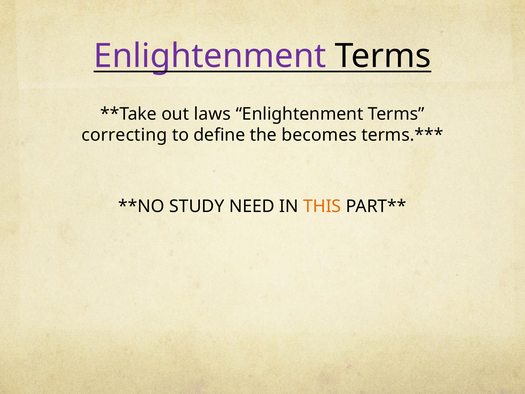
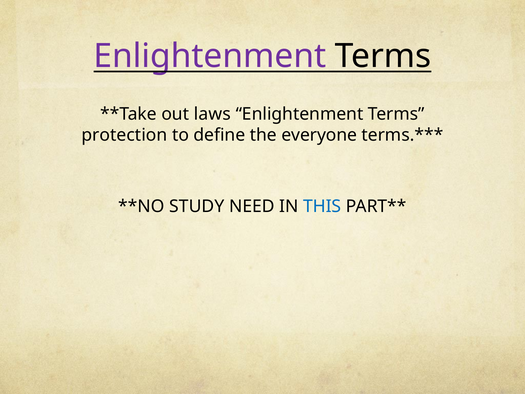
correcting: correcting -> protection
becomes: becomes -> everyone
THIS colour: orange -> blue
